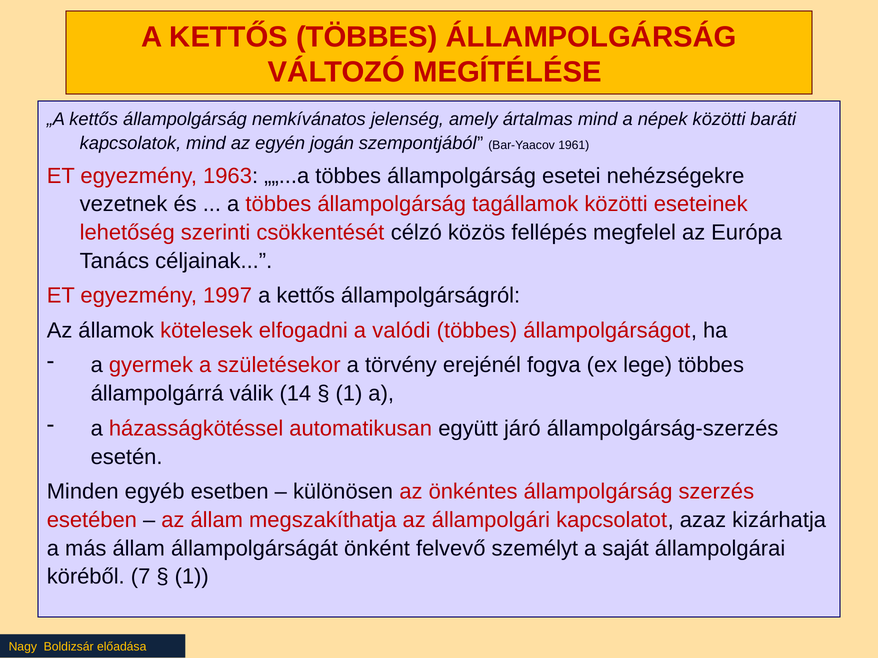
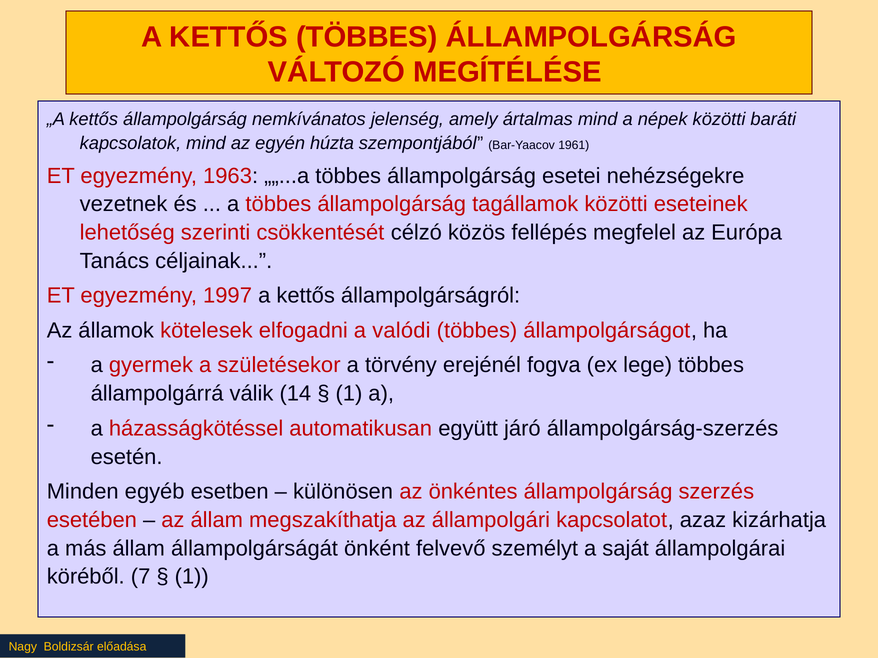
jogán: jogán -> húzta
